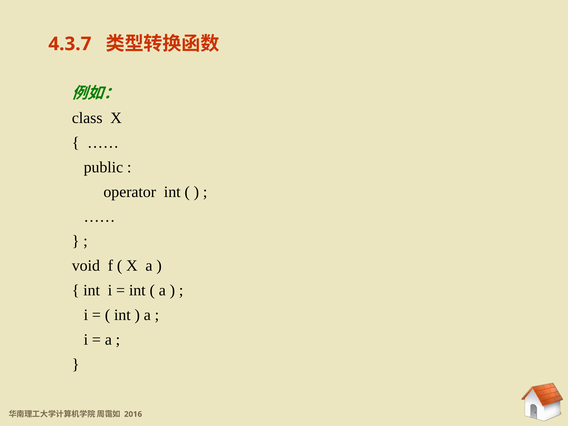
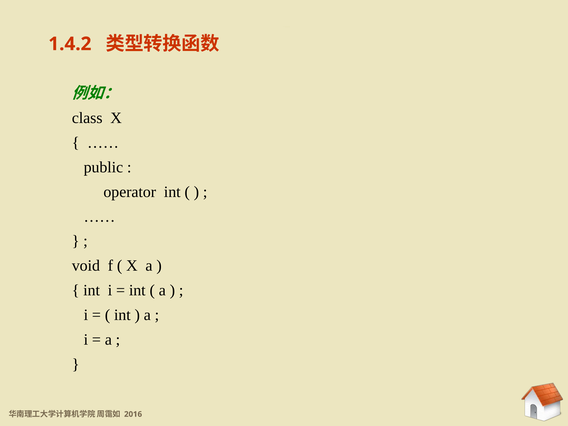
4.3.7: 4.3.7 -> 1.4.2
